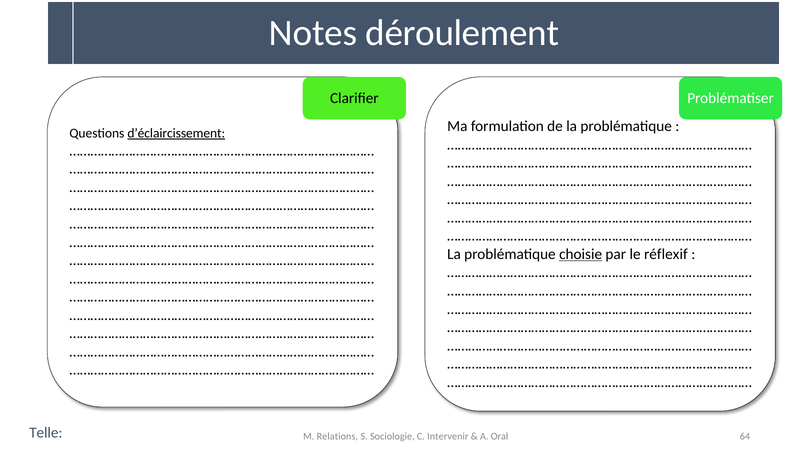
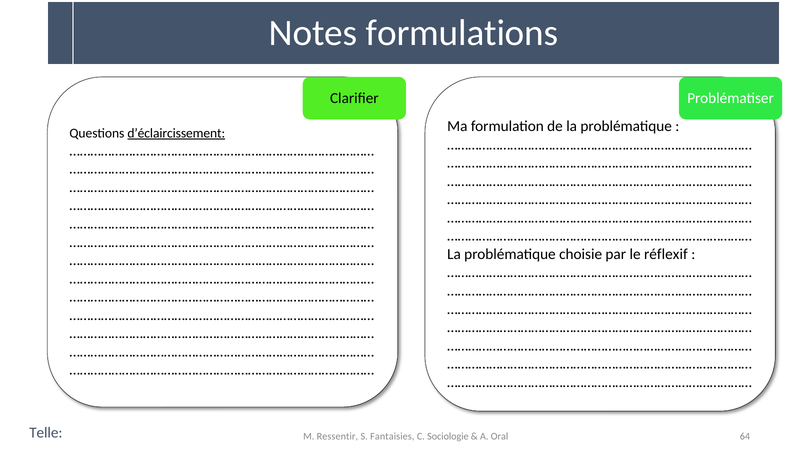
déroulement: déroulement -> formulations
choisie underline: present -> none
Relations: Relations -> Ressentir
Sociologie: Sociologie -> Fantaisies
Intervenir: Intervenir -> Sociologie
